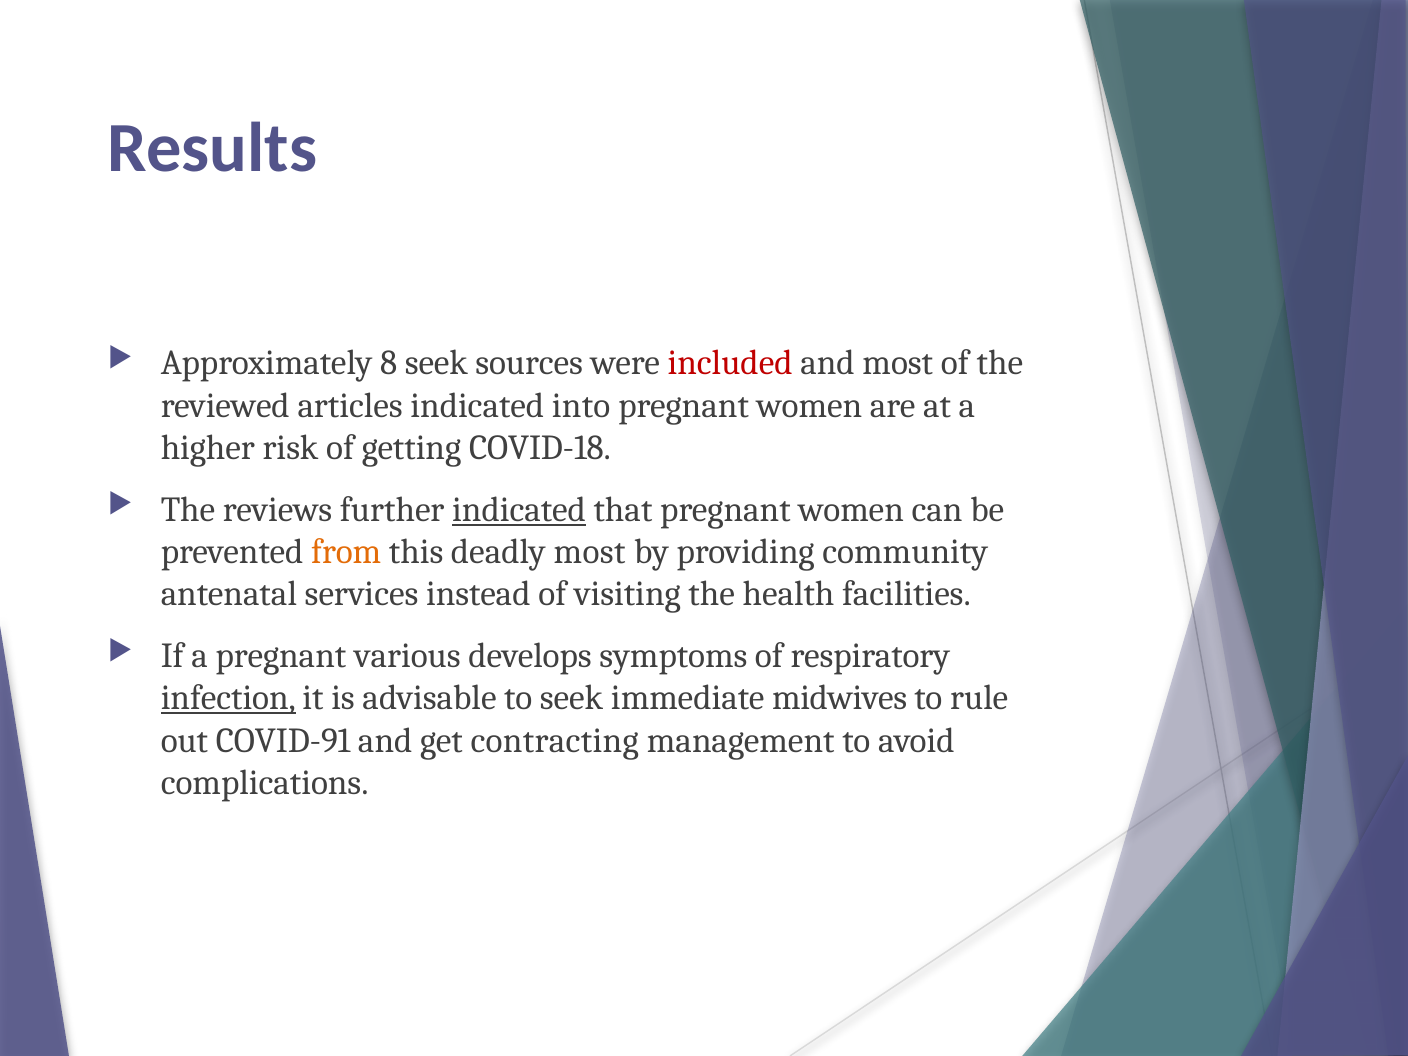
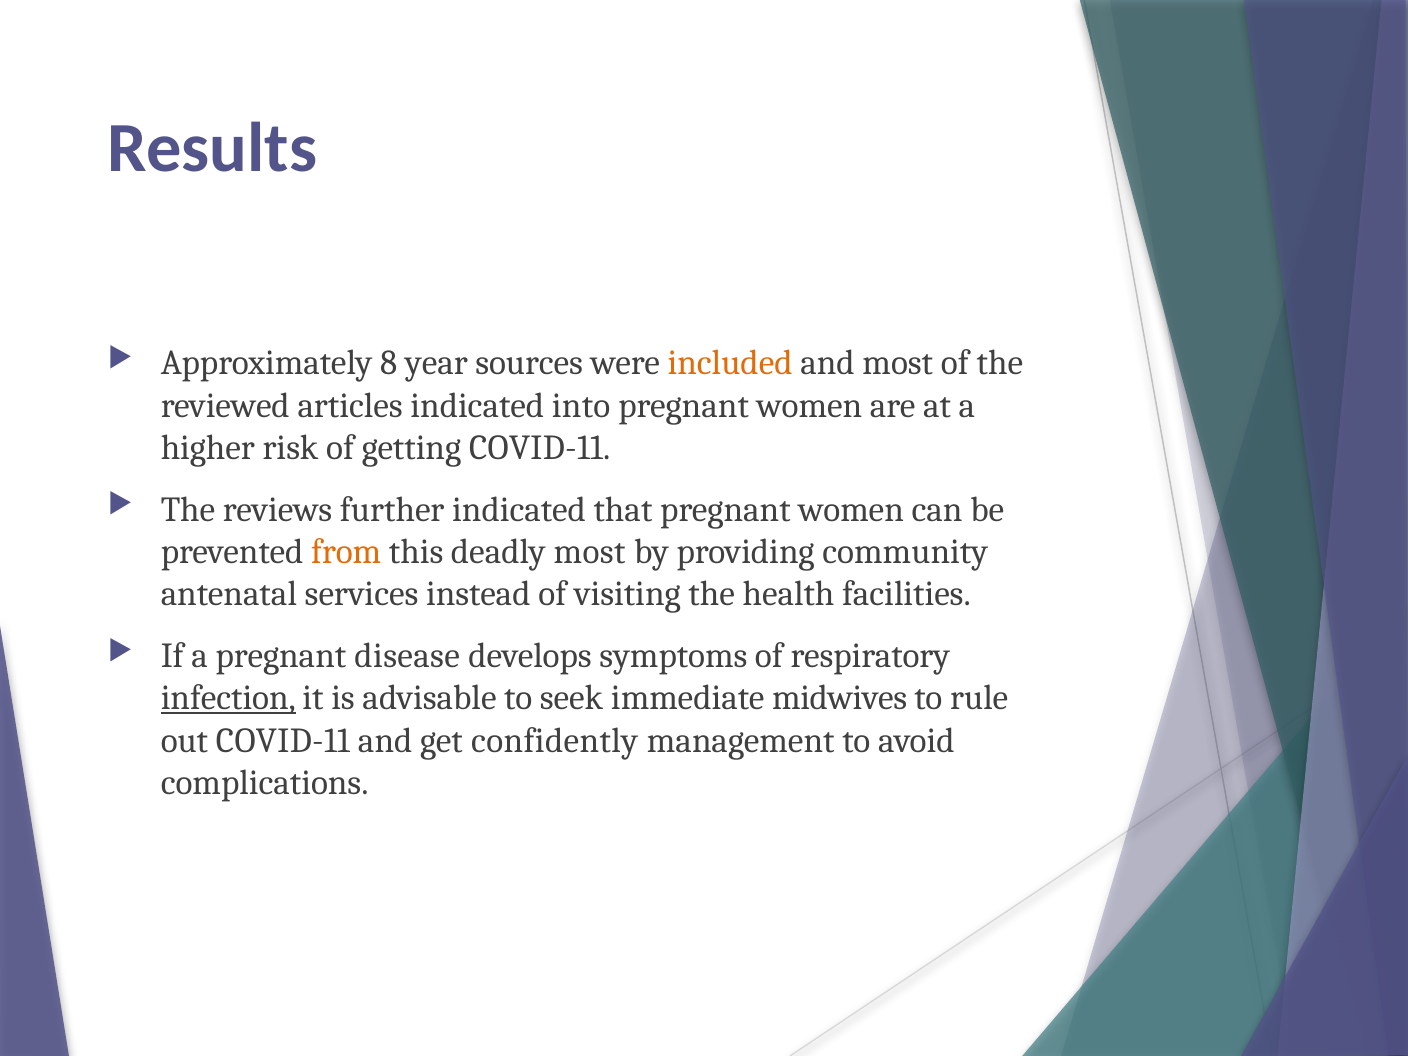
8 seek: seek -> year
included colour: red -> orange
getting COVID-18: COVID-18 -> COVID-11
indicated at (519, 510) underline: present -> none
various: various -> disease
out COVID-91: COVID-91 -> COVID-11
contracting: contracting -> confidently
